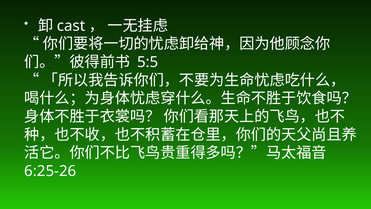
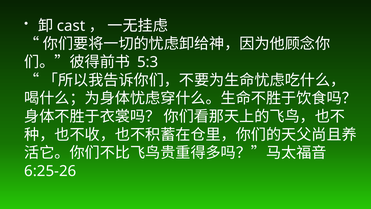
5:5: 5:5 -> 5:3
